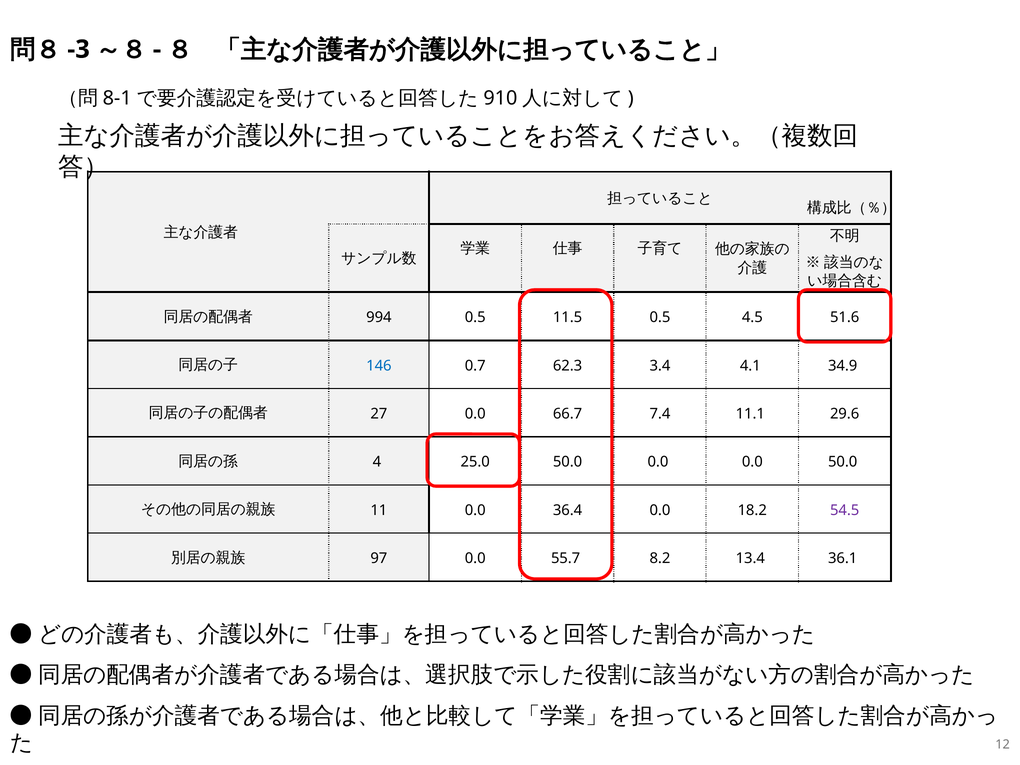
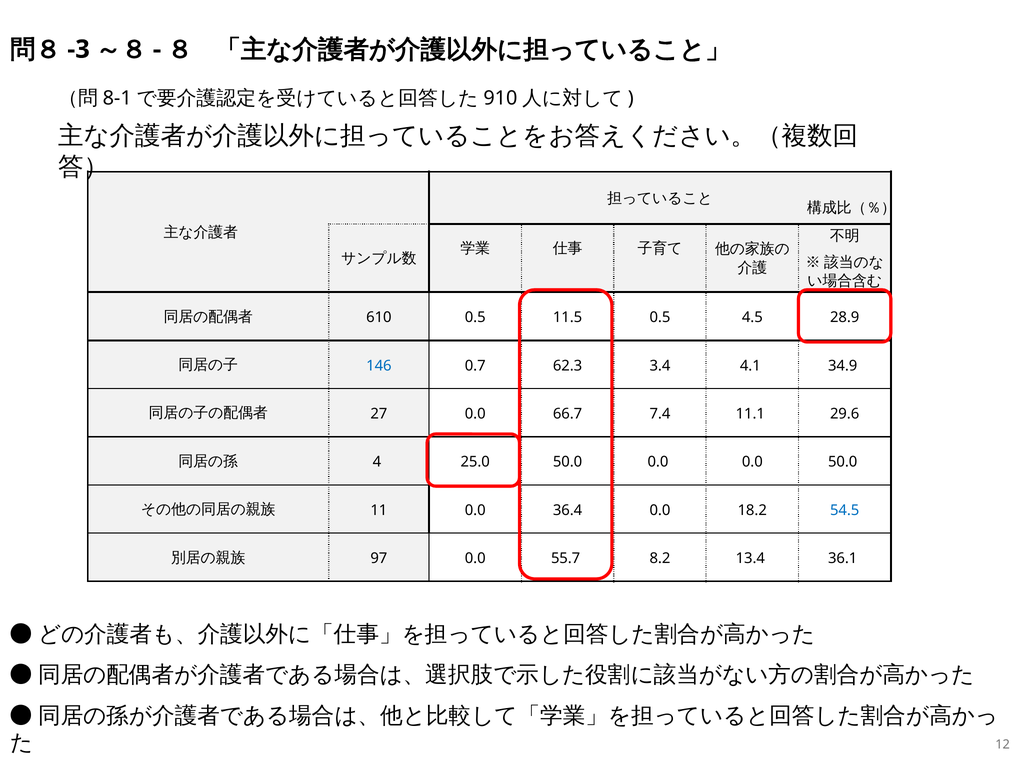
994: 994 -> 610
51.6: 51.6 -> 28.9
54.5 colour: purple -> blue
